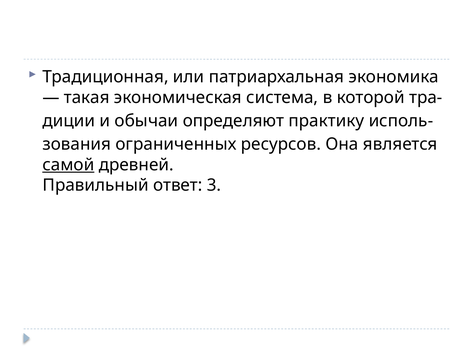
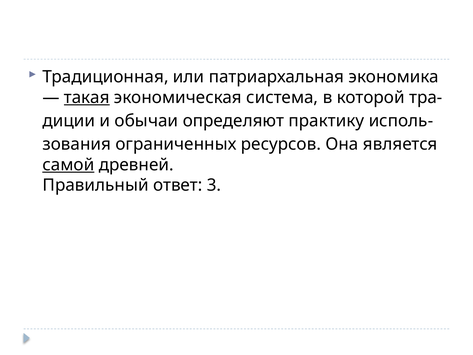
такая underline: none -> present
